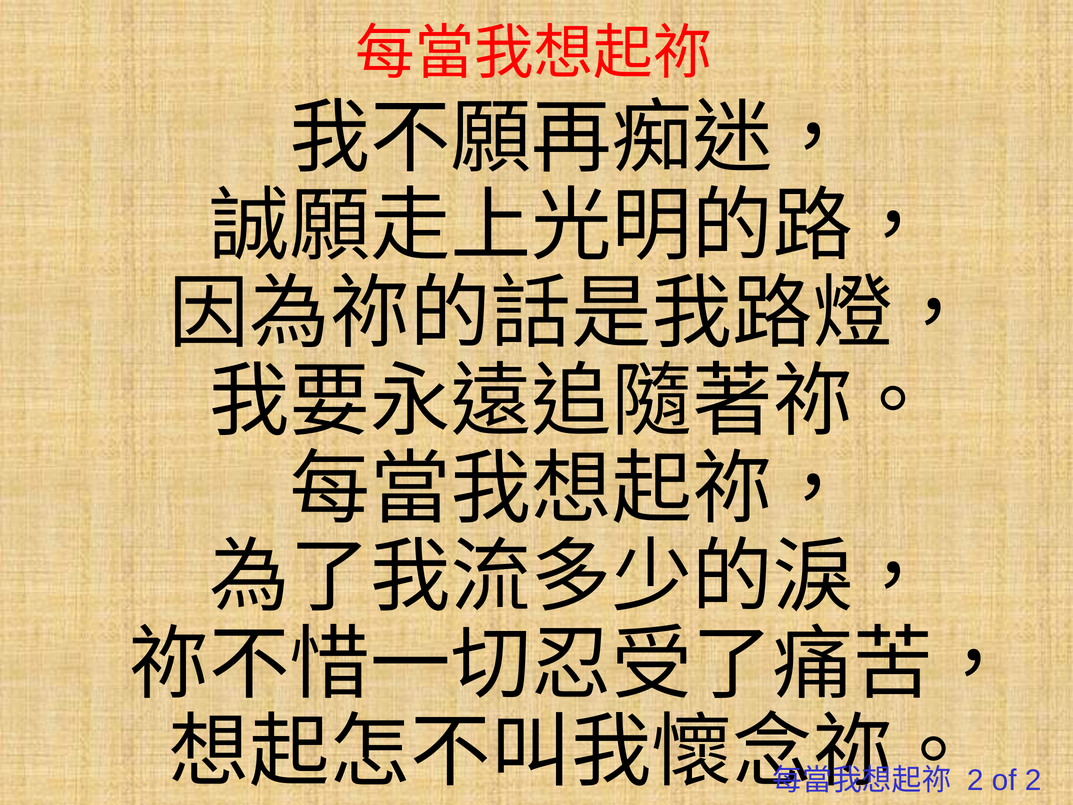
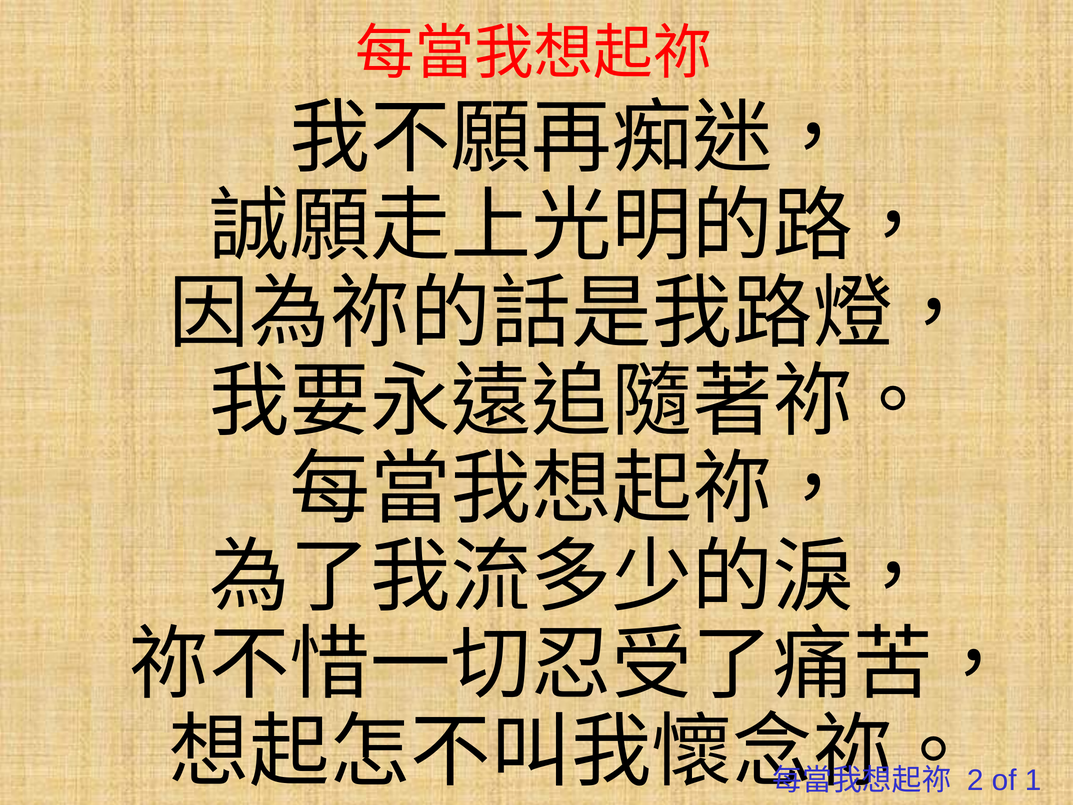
of 2: 2 -> 1
